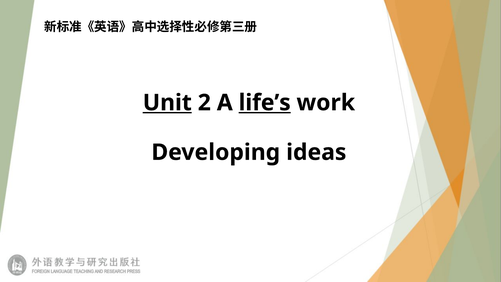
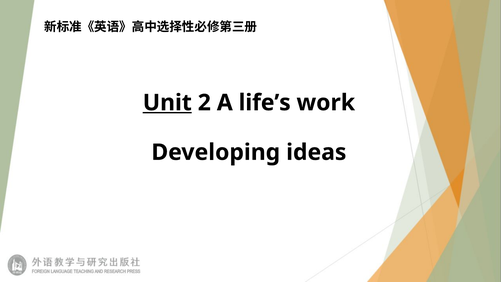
life’s underline: present -> none
